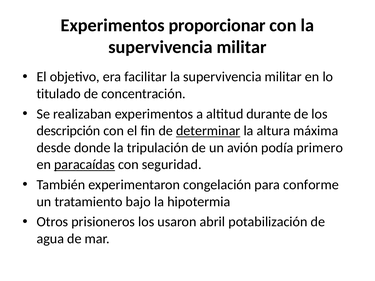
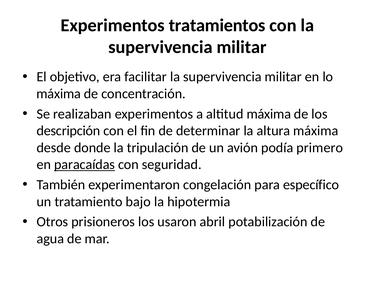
proporcionar: proporcionar -> tratamientos
titulado at (59, 94): titulado -> máxima
altitud durante: durante -> máxima
determinar underline: present -> none
conforme: conforme -> específico
